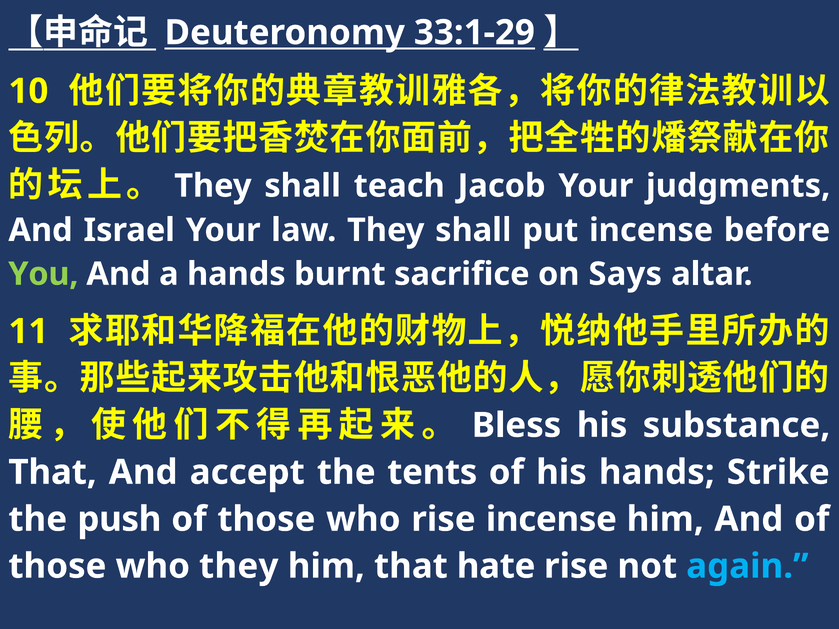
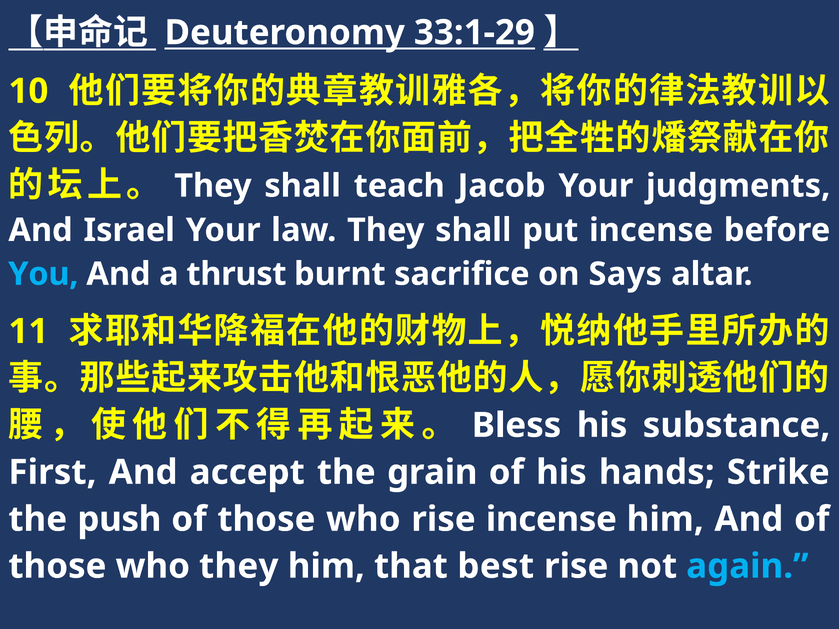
You colour: light green -> light blue
a hands: hands -> thrust
That at (53, 472): That -> First
tents: tents -> grain
hate: hate -> best
